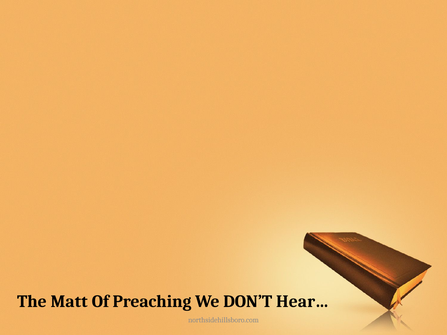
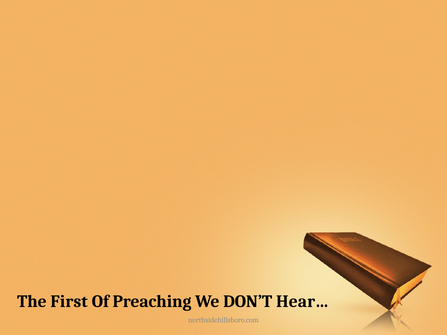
Matt: Matt -> First
